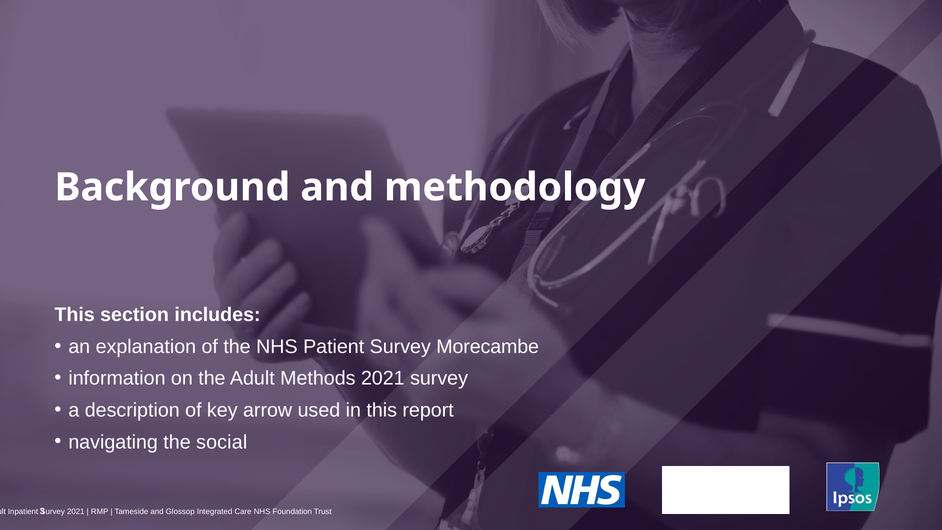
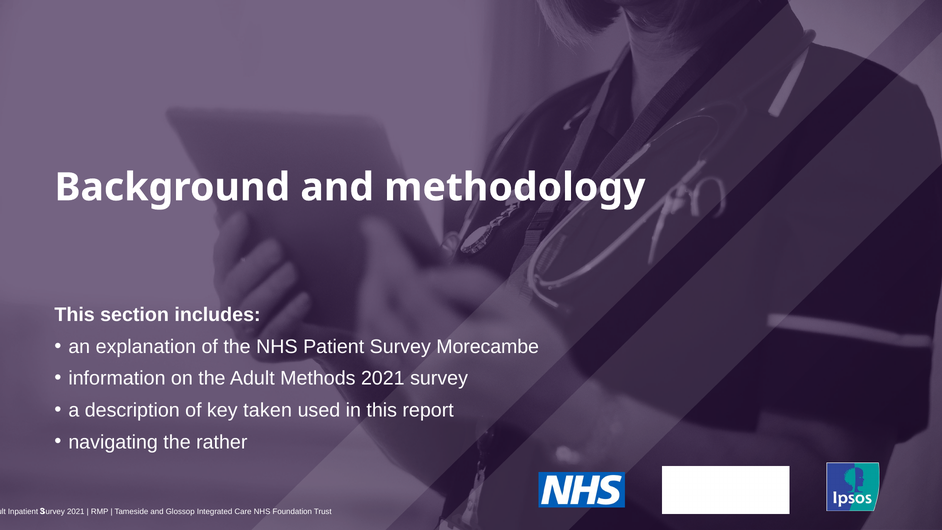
arrow: arrow -> taken
social: social -> rather
